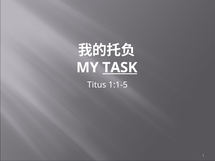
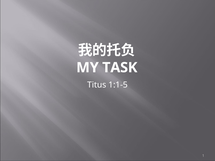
TASK underline: present -> none
